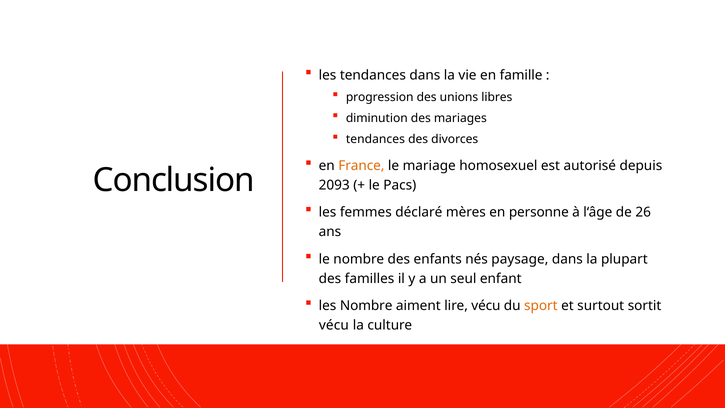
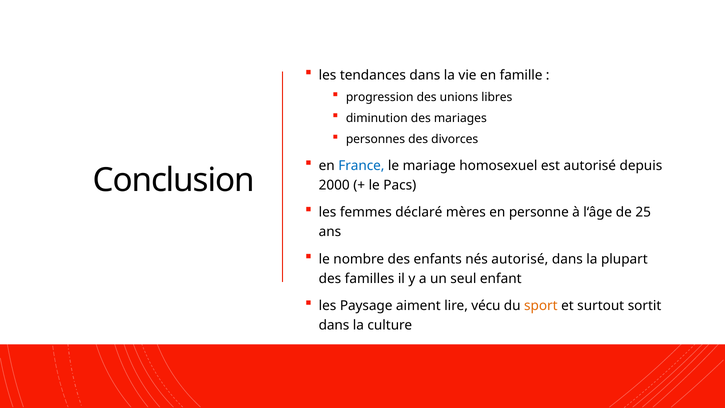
tendances at (375, 139): tendances -> personnes
France colour: orange -> blue
2093: 2093 -> 2000
26: 26 -> 25
nés paysage: paysage -> autorisé
les Nombre: Nombre -> Paysage
vécu at (334, 325): vécu -> dans
